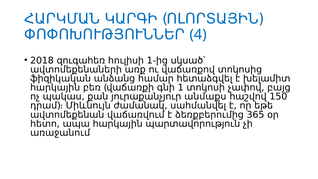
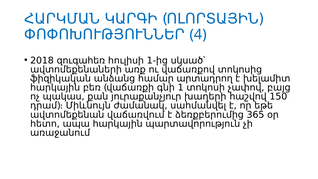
հետաձգվել: հետաձգվել -> արտադրող
անմաքս: անմաքս -> խաղերի
